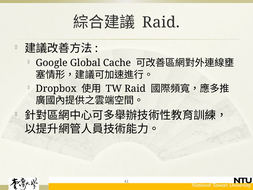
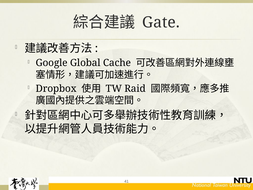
Raid at (161, 22): Raid -> Gate
